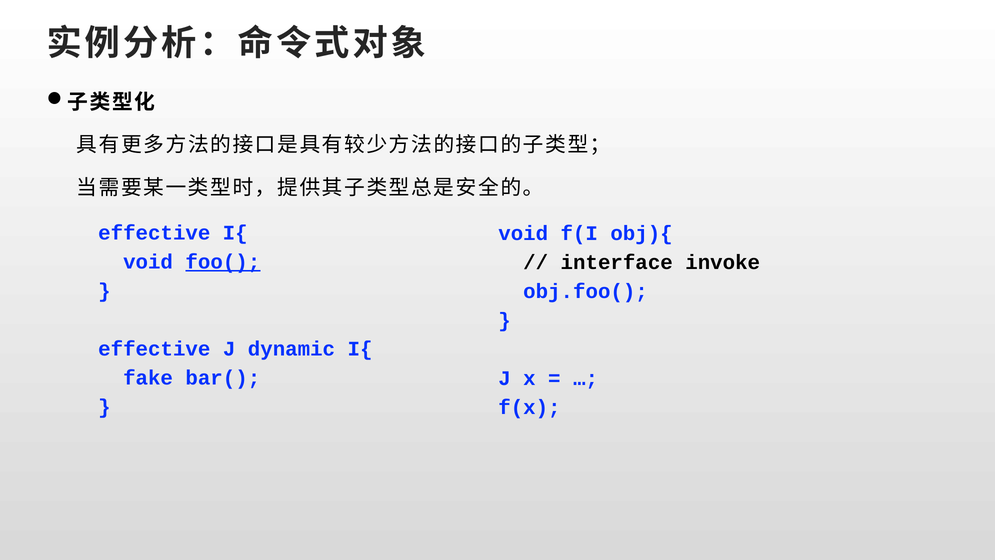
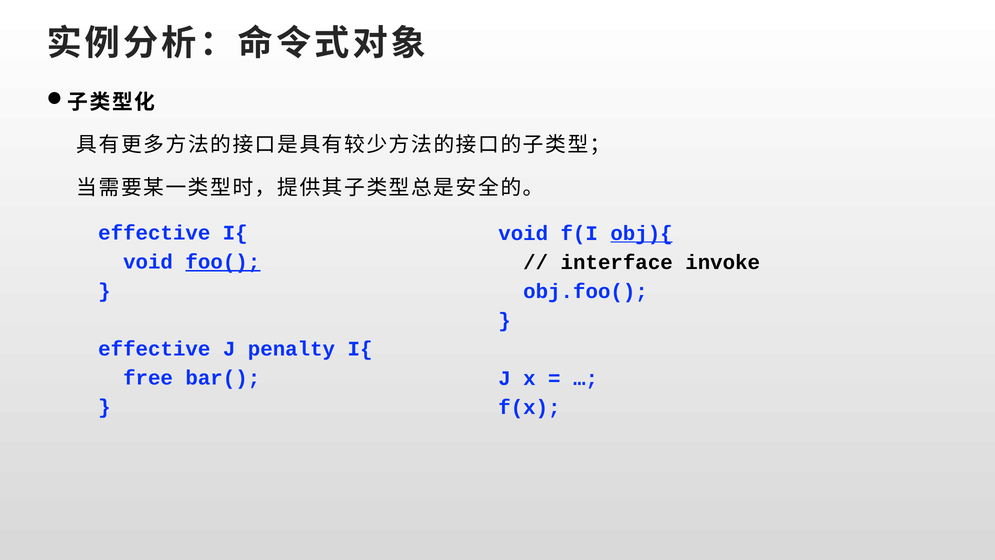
obj){ underline: none -> present
dynamic: dynamic -> penalty
fake: fake -> free
